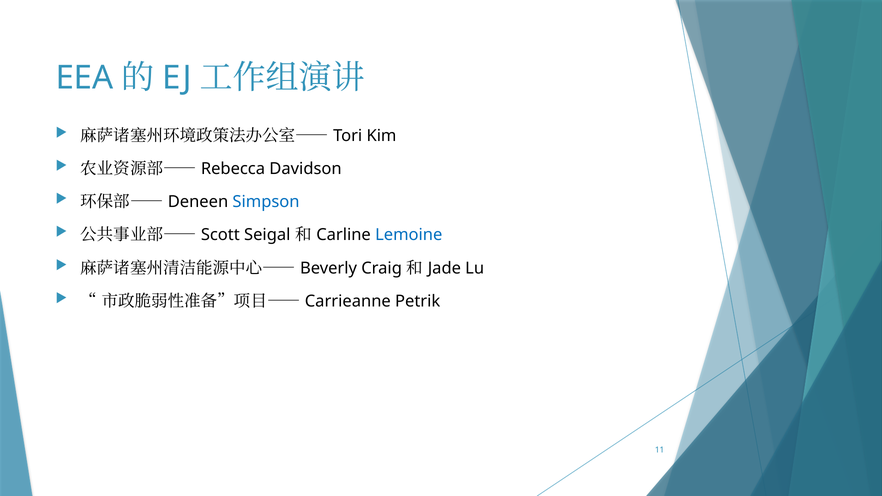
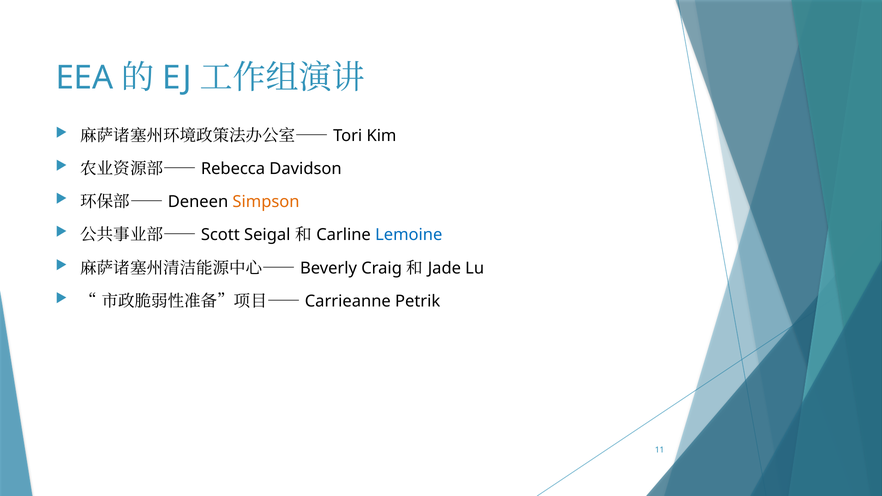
Simpson colour: blue -> orange
